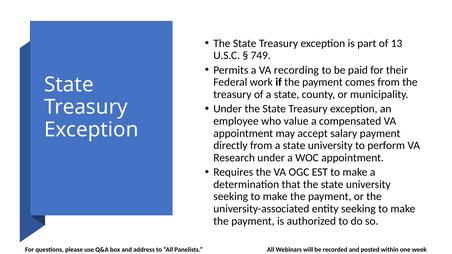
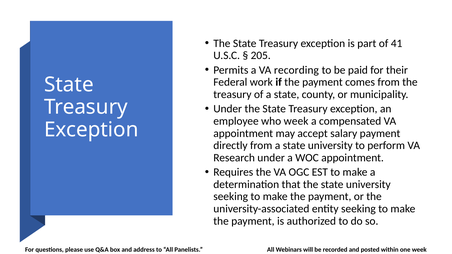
13: 13 -> 41
749: 749 -> 205
who value: value -> week
